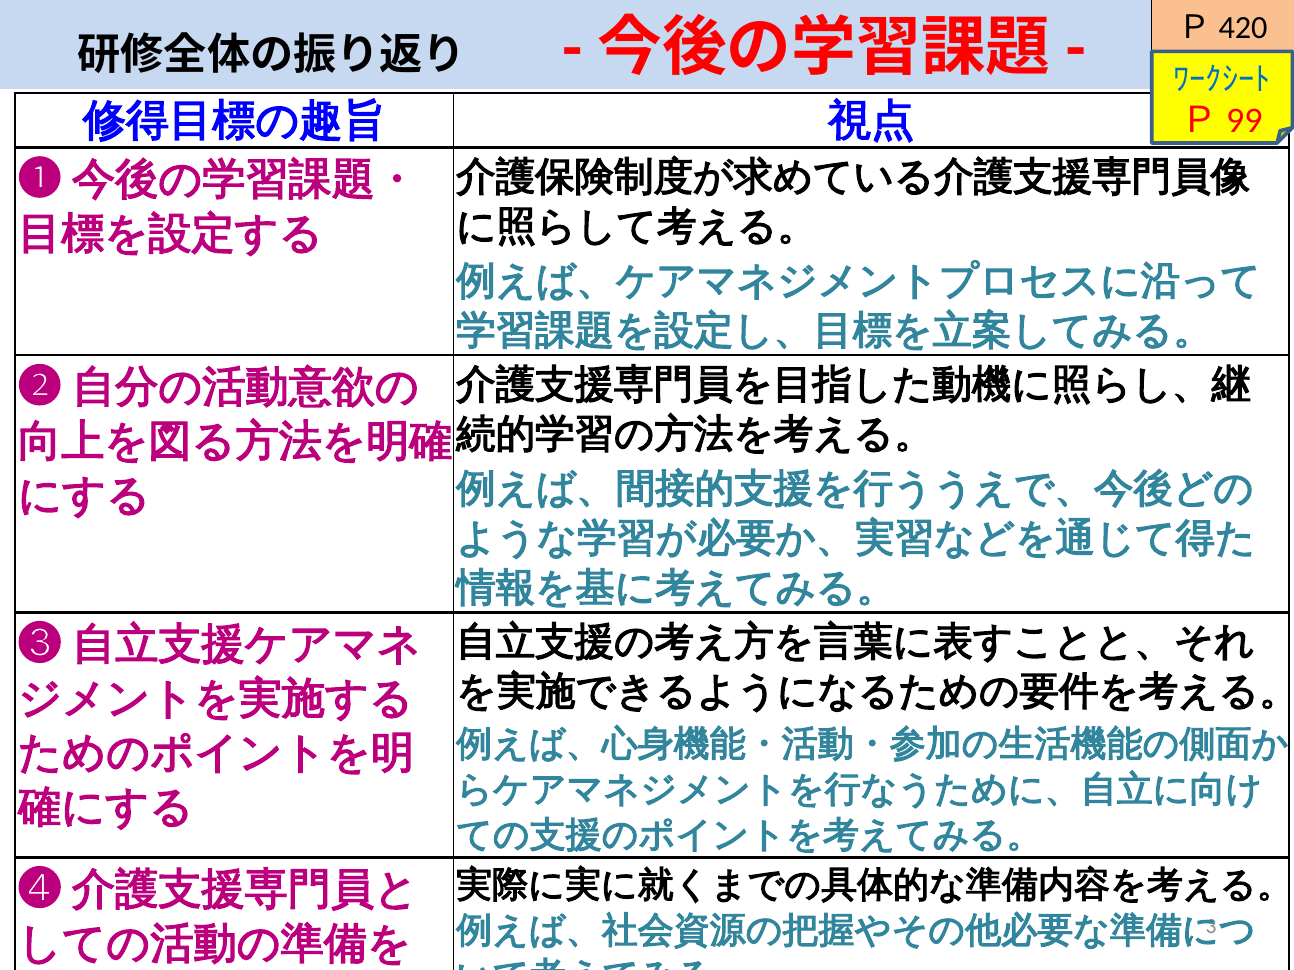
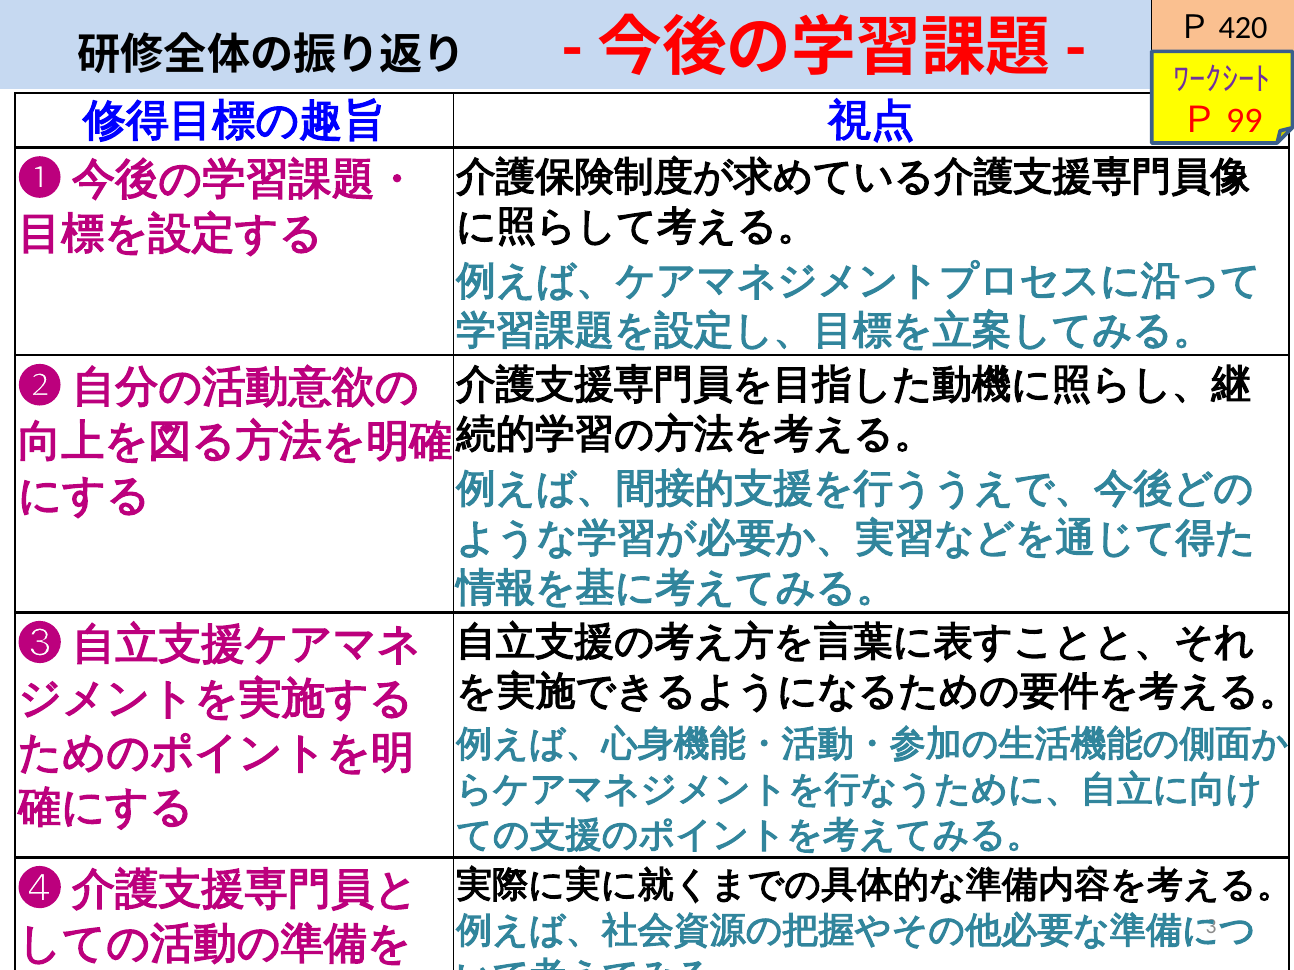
ﾜｰｸｼｰﾄ colour: blue -> purple
